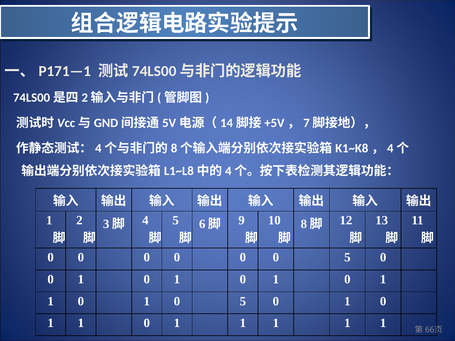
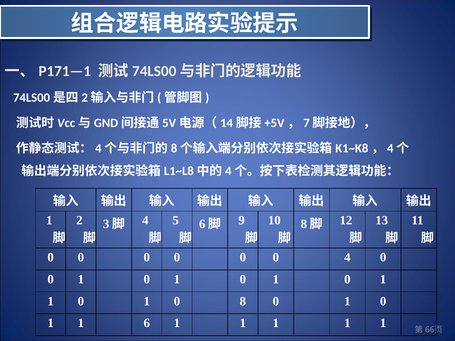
0 0 5: 5 -> 4
1 0 5: 5 -> 8
0 at (147, 323): 0 -> 6
